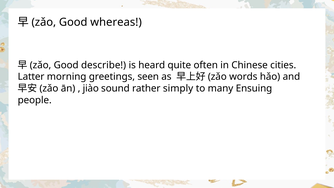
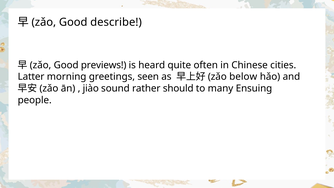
whereas: whereas -> describe
describe: describe -> previews
words: words -> below
simply: simply -> should
